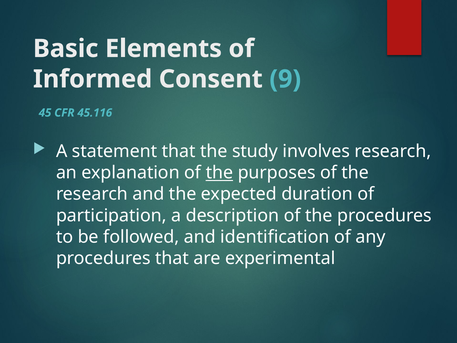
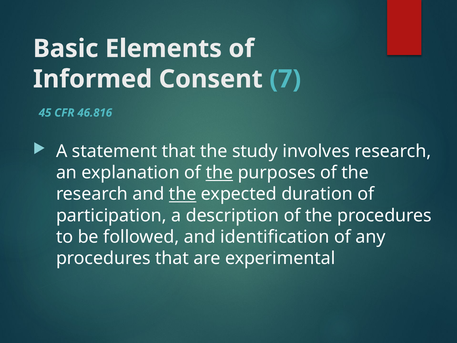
9: 9 -> 7
45.116: 45.116 -> 46.816
the at (183, 194) underline: none -> present
